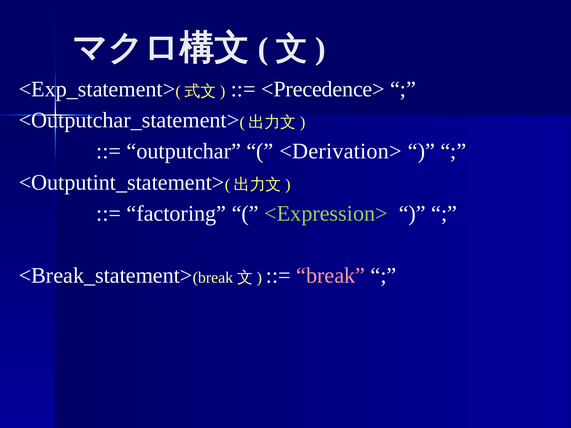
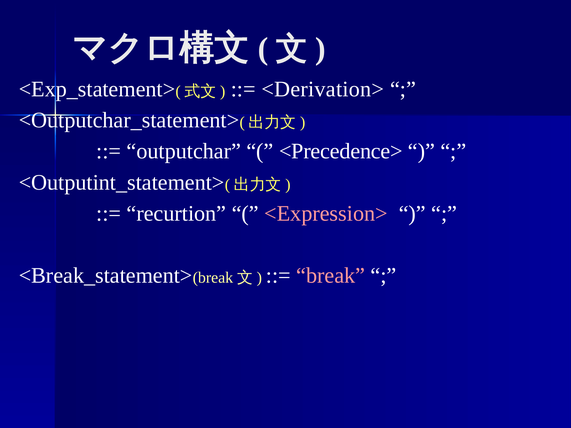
<Precedence>: <Precedence> -> <Derivation>
<Derivation>: <Derivation> -> <Precedence>
factoring: factoring -> recurtion
<Expression> colour: light green -> pink
